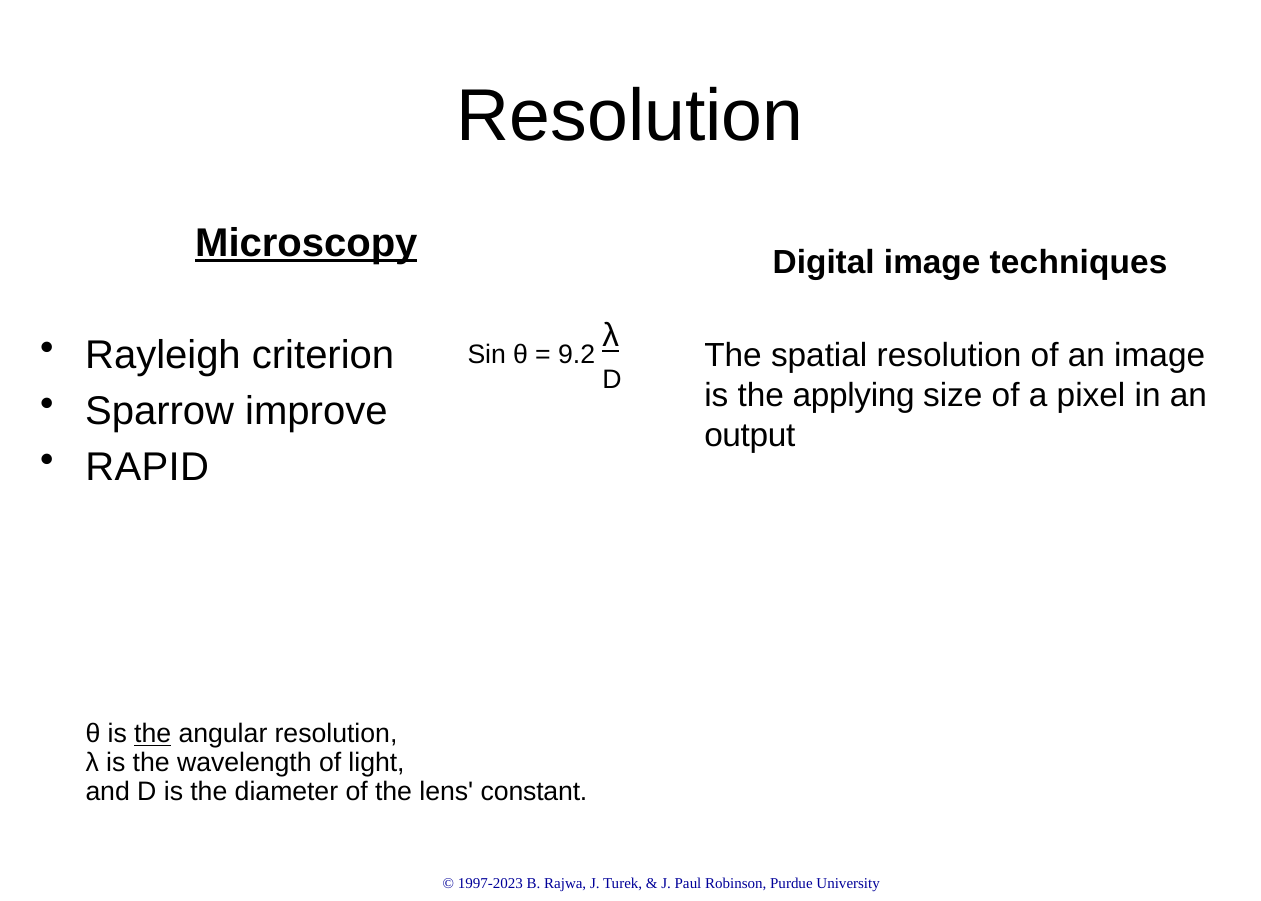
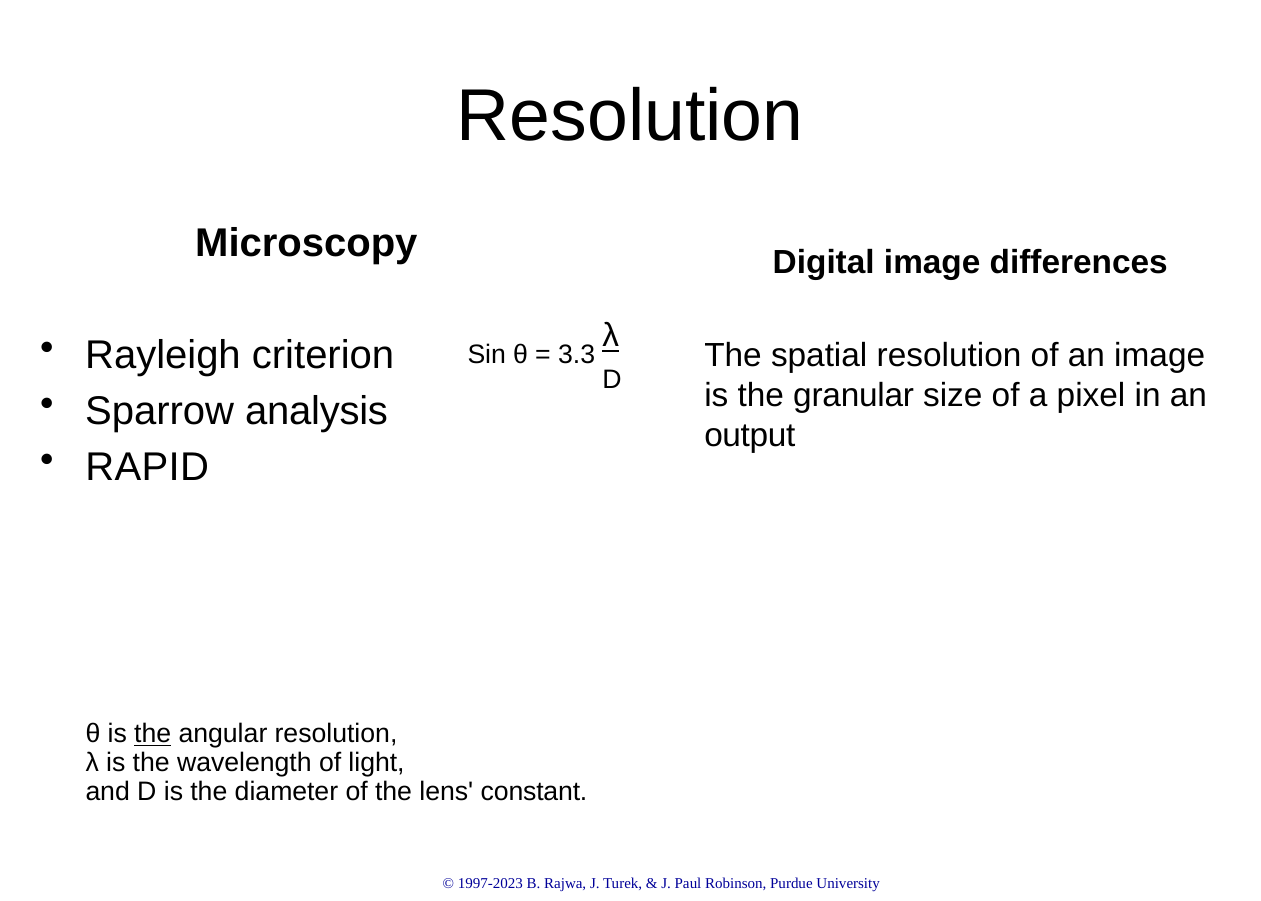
Microscopy underline: present -> none
techniques: techniques -> differences
9.2: 9.2 -> 3.3
applying: applying -> granular
improve: improve -> analysis
